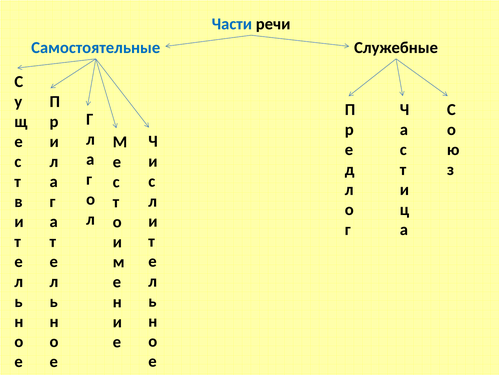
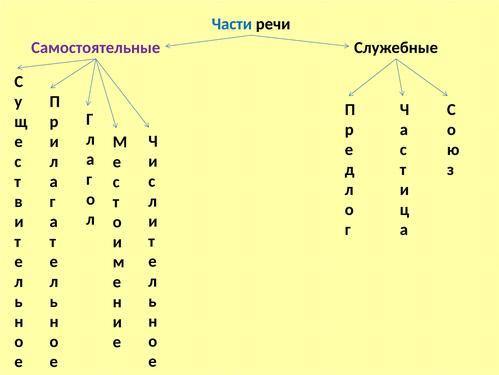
Самостоятельные colour: blue -> purple
